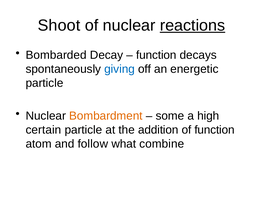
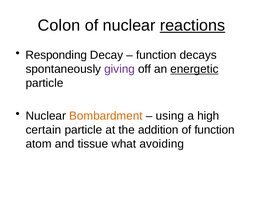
Shoot: Shoot -> Colon
Bombarded: Bombarded -> Responding
giving colour: blue -> purple
energetic underline: none -> present
some: some -> using
follow: follow -> tissue
combine: combine -> avoiding
